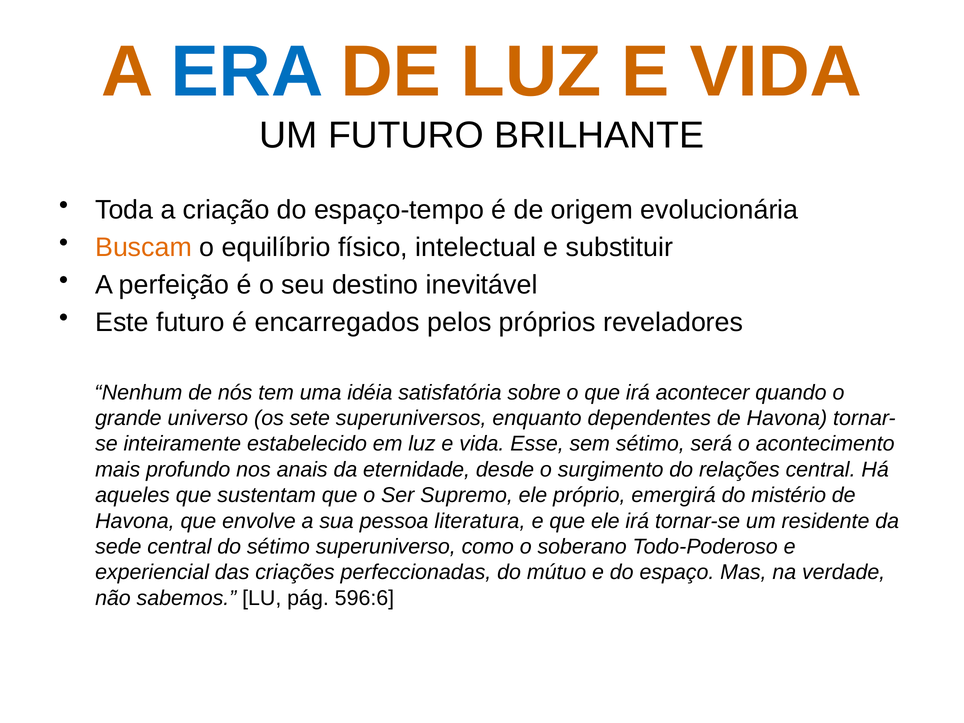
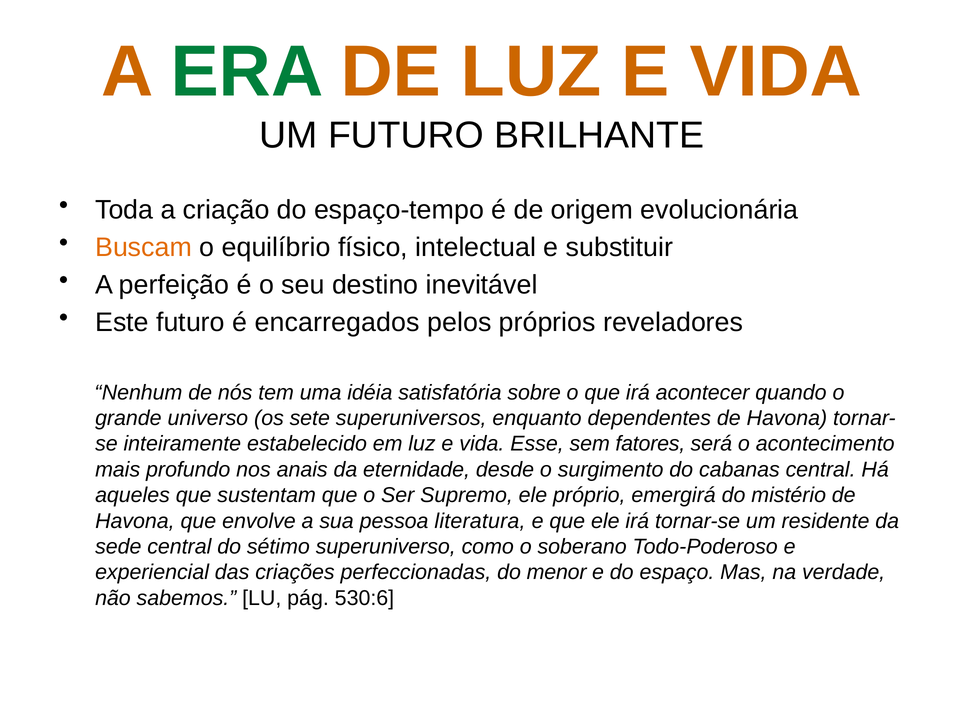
ERA colour: blue -> green
sem sétimo: sétimo -> fatores
relações: relações -> cabanas
mútuo: mútuo -> menor
596:6: 596:6 -> 530:6
